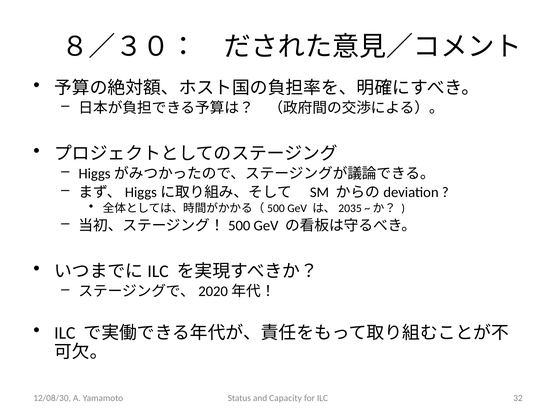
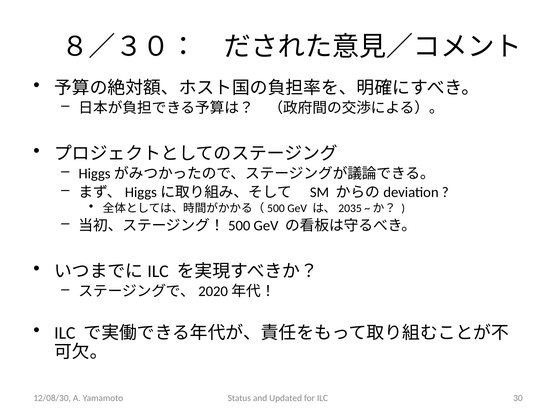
Capacity: Capacity -> Updated
32: 32 -> 30
